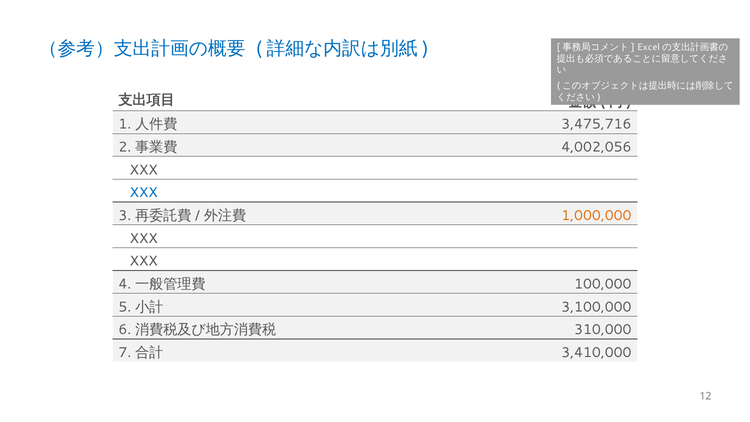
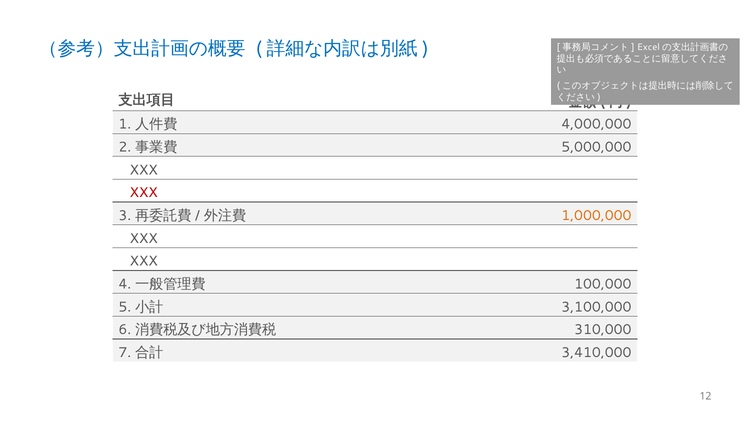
3,475,716: 3,475,716 -> 4,000,000
4,002,056: 4,002,056 -> 5,000,000
XXX at (144, 193) colour: blue -> red
